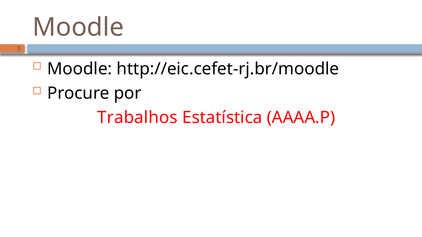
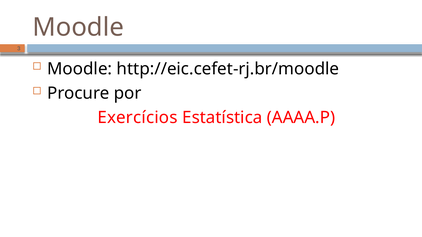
Trabalhos: Trabalhos -> Exercícios
